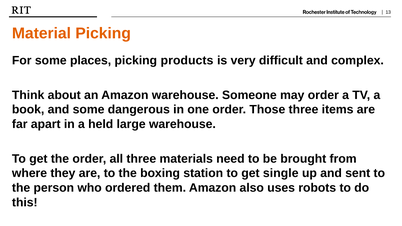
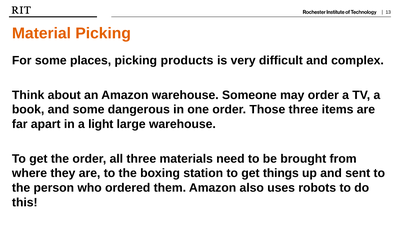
held: held -> light
single: single -> things
